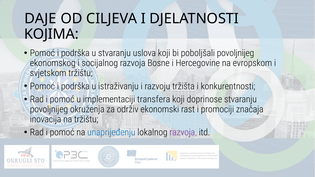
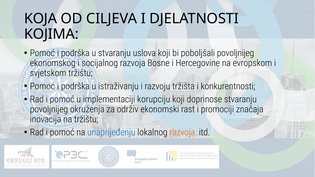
DAJE: DAJE -> KOJA
transfera: transfera -> korupciju
razvoja at (183, 133) colour: purple -> orange
